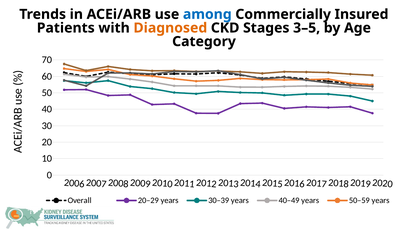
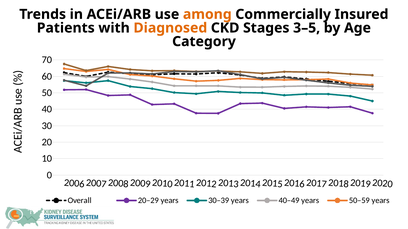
among colour: blue -> orange
